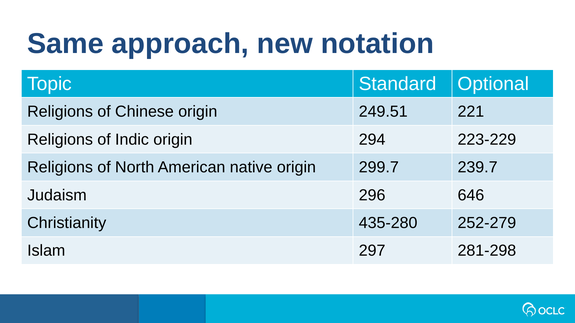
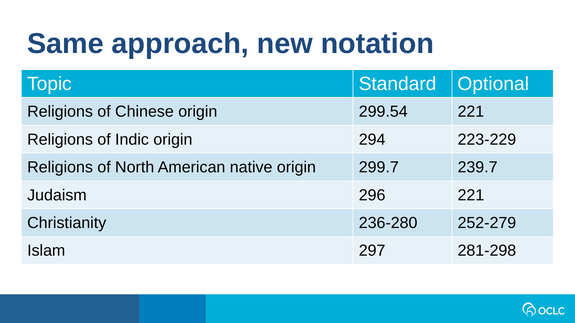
249.51: 249.51 -> 299.54
296 646: 646 -> 221
435-280: 435-280 -> 236-280
